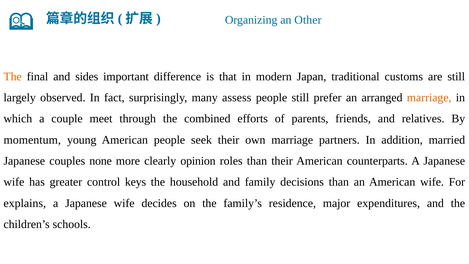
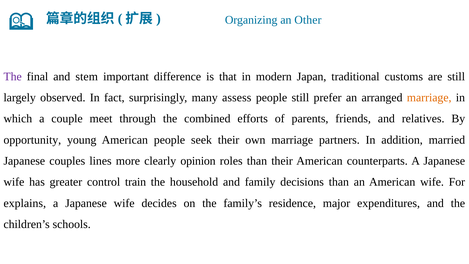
The at (13, 76) colour: orange -> purple
sides: sides -> stem
momentum: momentum -> opportunity
none: none -> lines
keys: keys -> train
